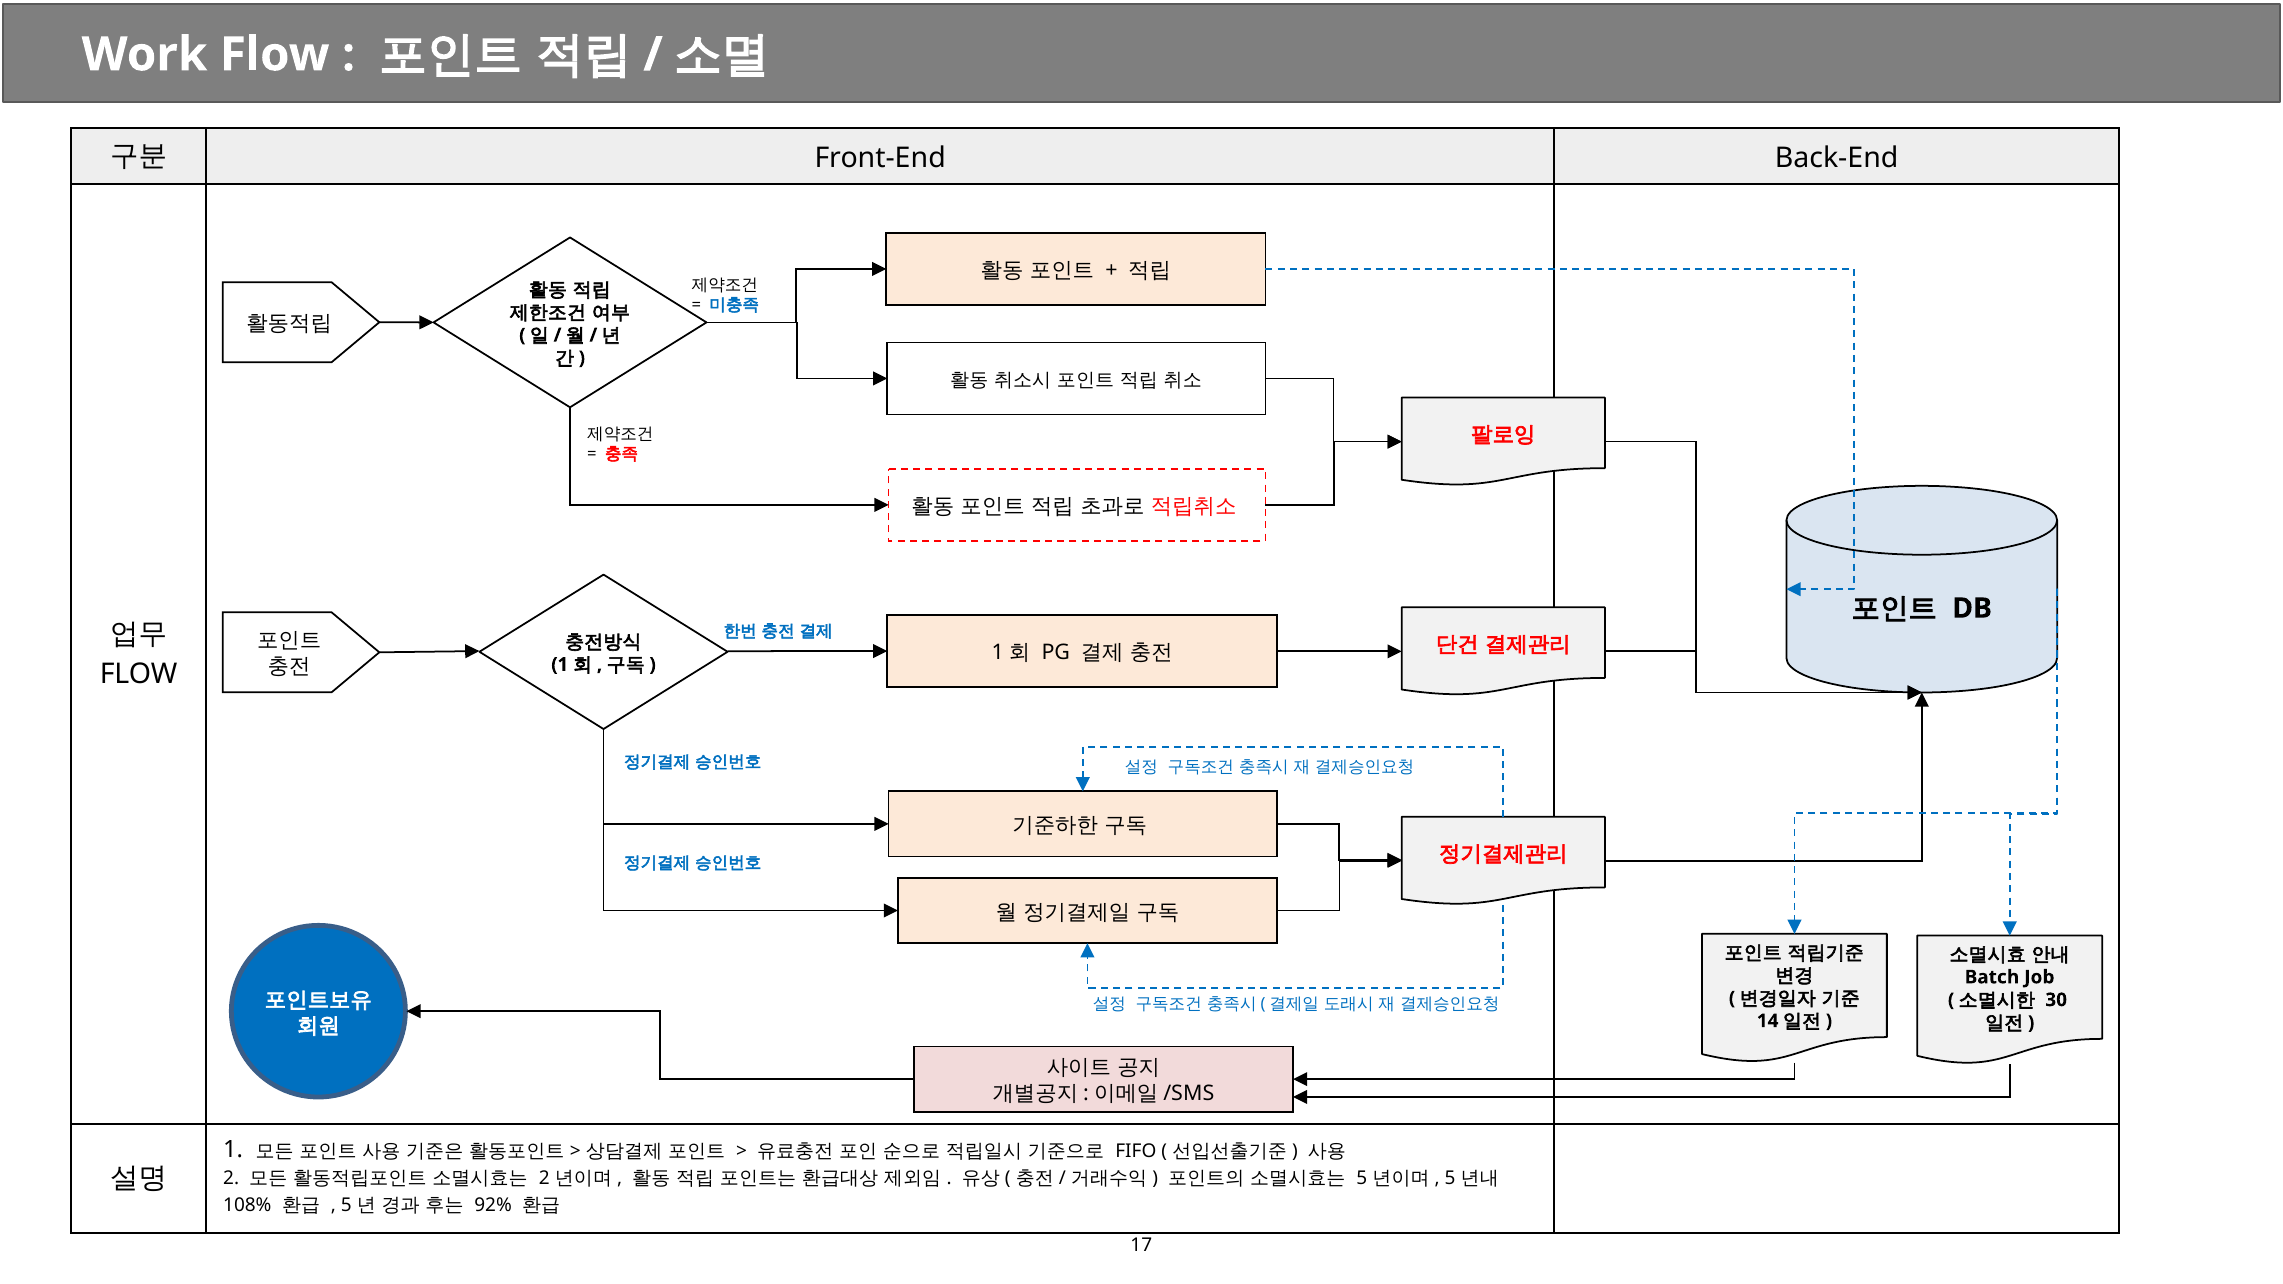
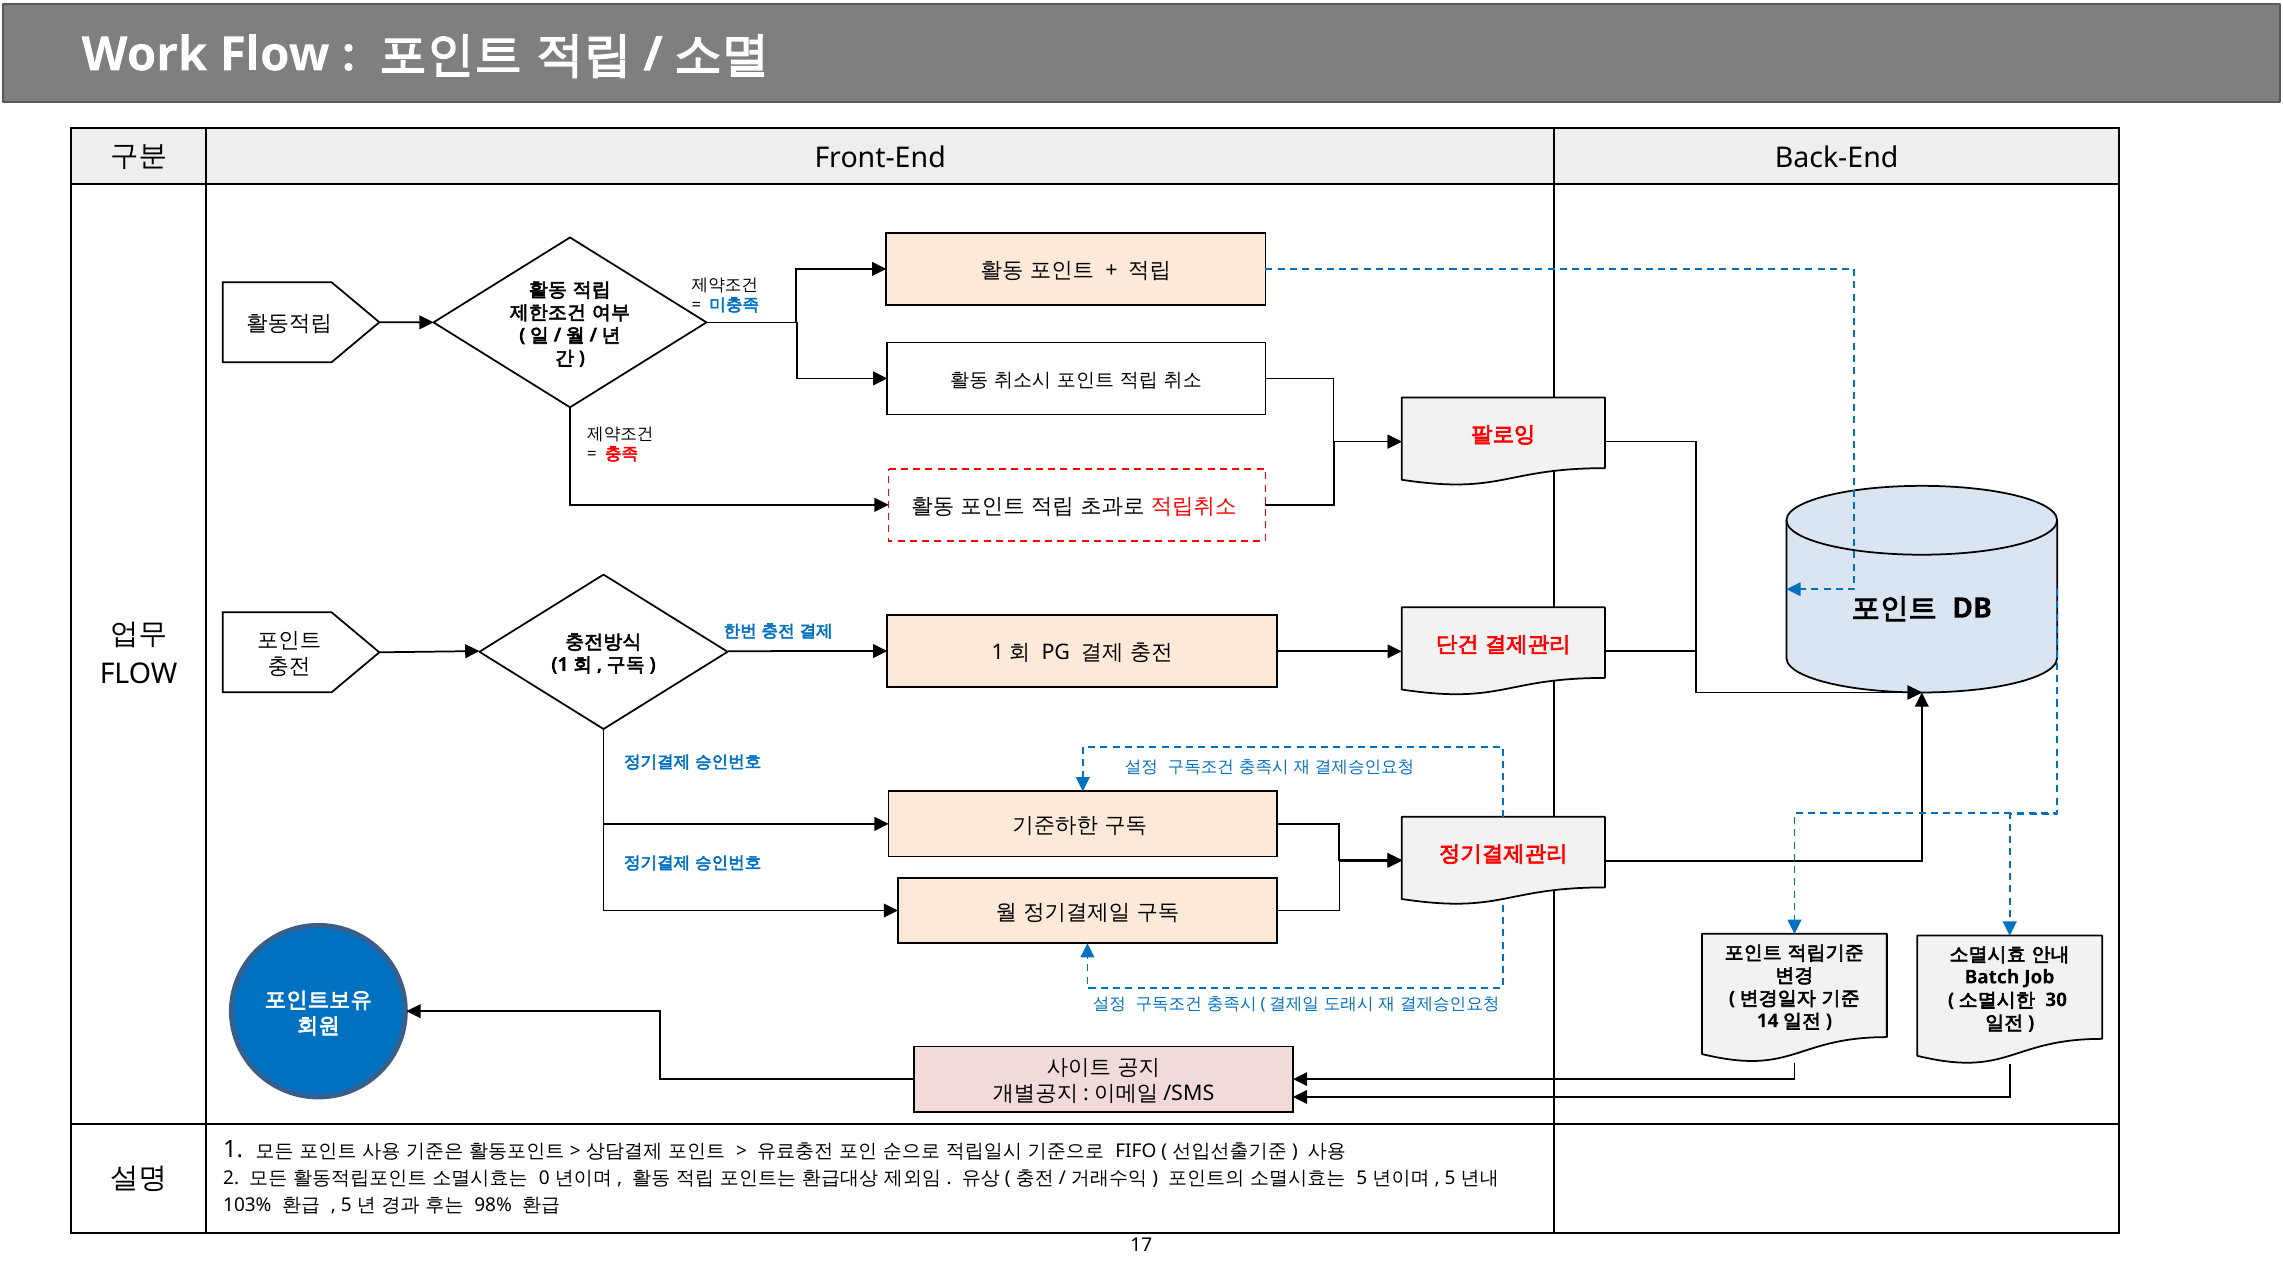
2 at (544, 1179): 2 -> 0
108%: 108% -> 103%
92%: 92% -> 98%
